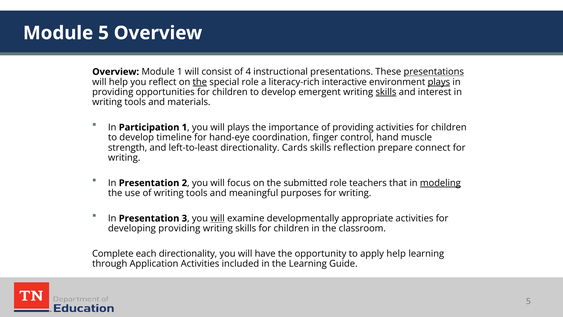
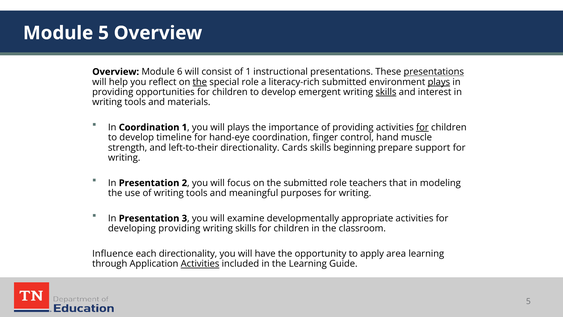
Module 1: 1 -> 6
of 4: 4 -> 1
literacy-rich interactive: interactive -> submitted
In Participation: Participation -> Coordination
for at (422, 127) underline: none -> present
left-to-least: left-to-least -> left-to-their
reflection: reflection -> beginning
connect: connect -> support
modeling underline: present -> none
will at (218, 218) underline: present -> none
Complete: Complete -> Influence
apply help: help -> area
Activities at (200, 264) underline: none -> present
